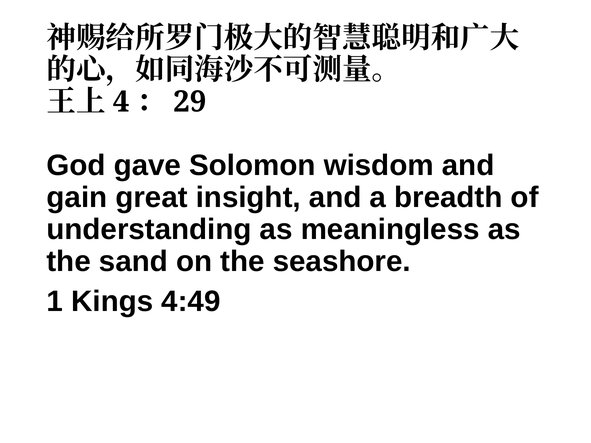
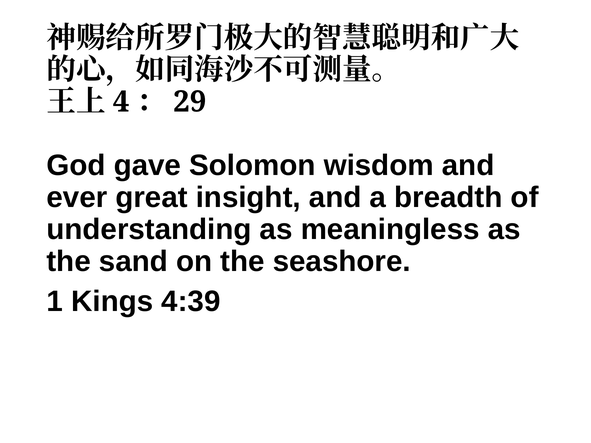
gain: gain -> ever
4:49: 4:49 -> 4:39
